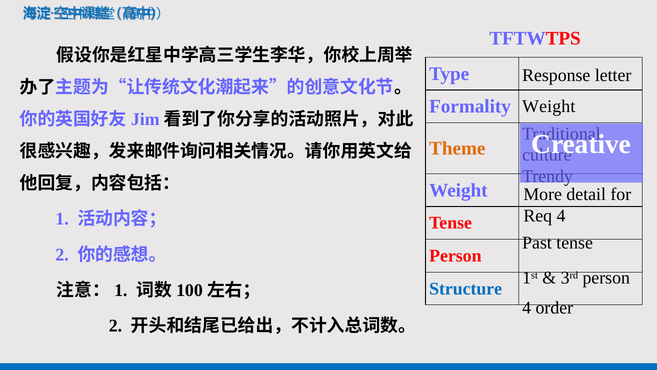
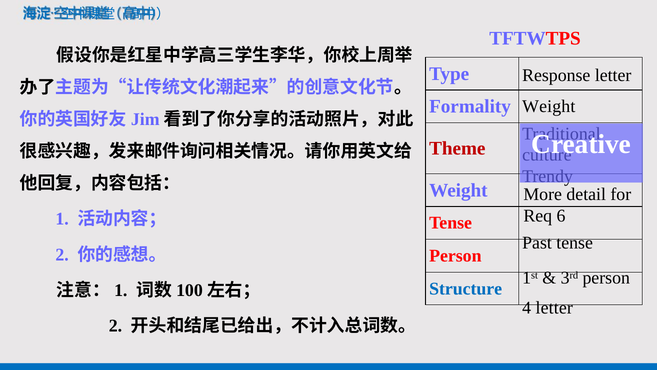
Theme colour: orange -> red
Req 4: 4 -> 6
4 order: order -> letter
